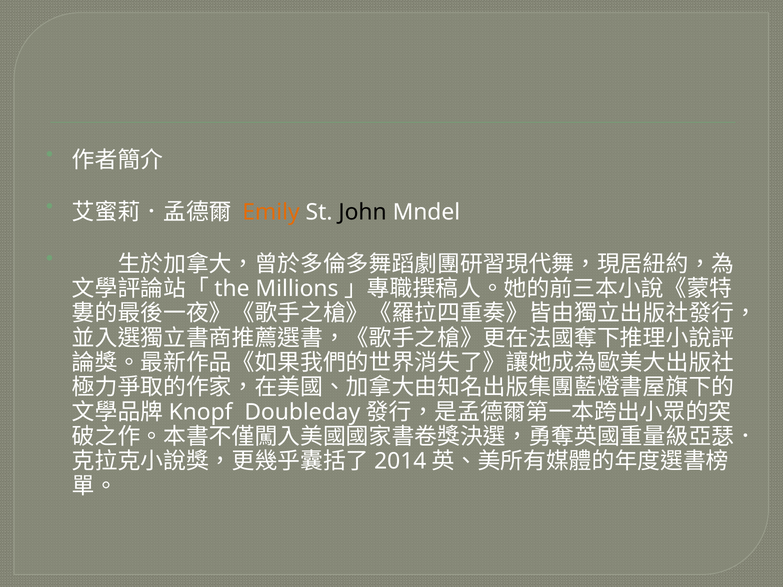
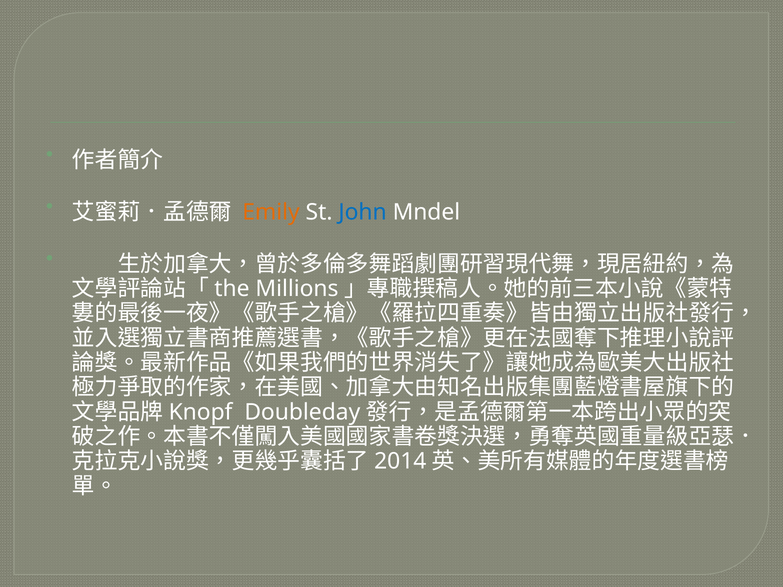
John colour: black -> blue
